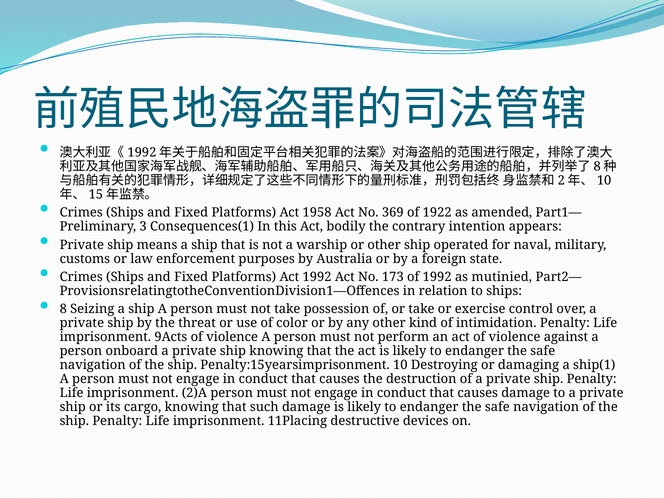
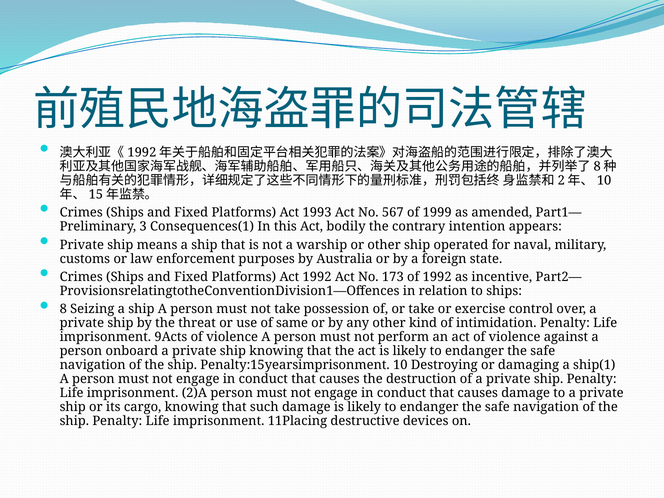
1958: 1958 -> 1993
369: 369 -> 567
1922: 1922 -> 1999
mutinied: mutinied -> incentive
color: color -> same
